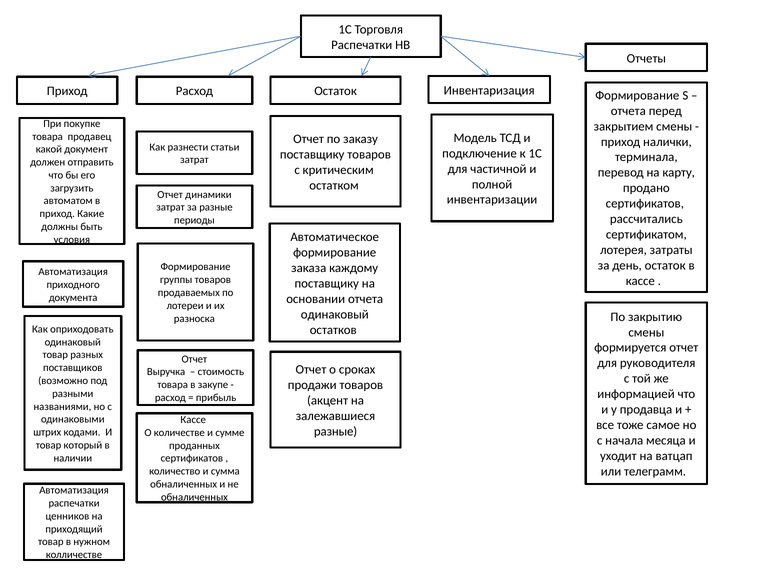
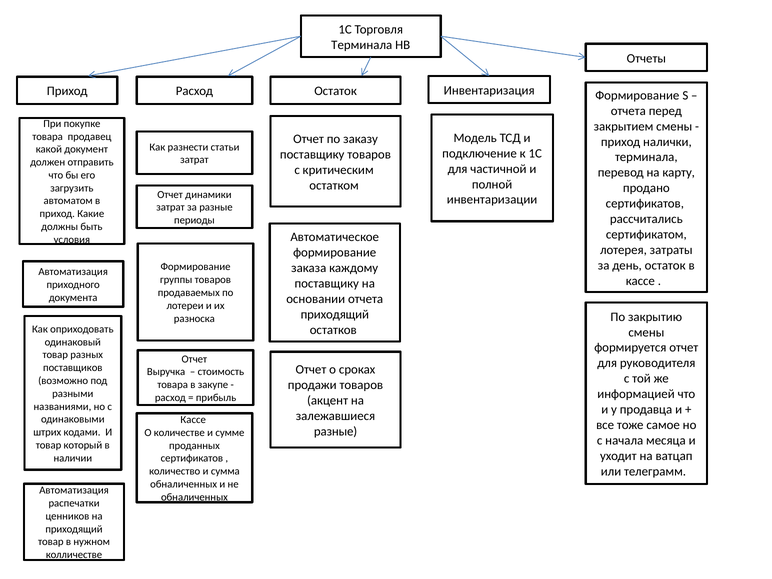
Распечатки at (362, 45): Распечатки -> Терминала
одинаковый at (335, 314): одинаковый -> приходящий
